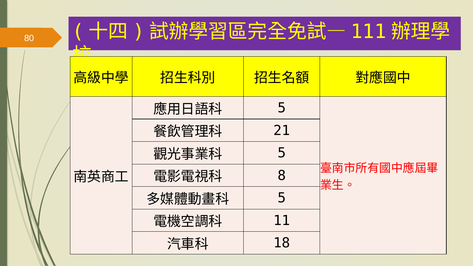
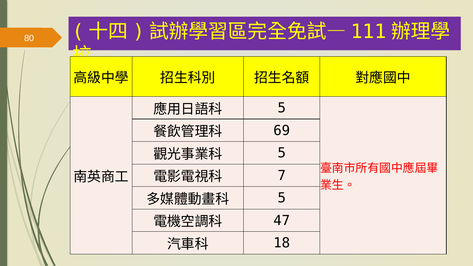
21: 21 -> 69
8: 8 -> 7
11: 11 -> 47
